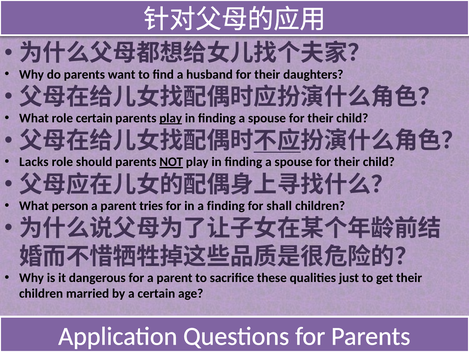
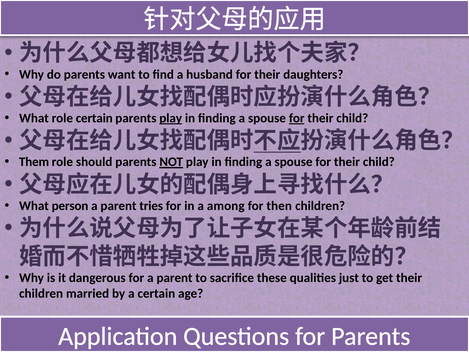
for at (297, 118) underline: none -> present
Lacks: Lacks -> Them
a finding: finding -> among
shall: shall -> then
